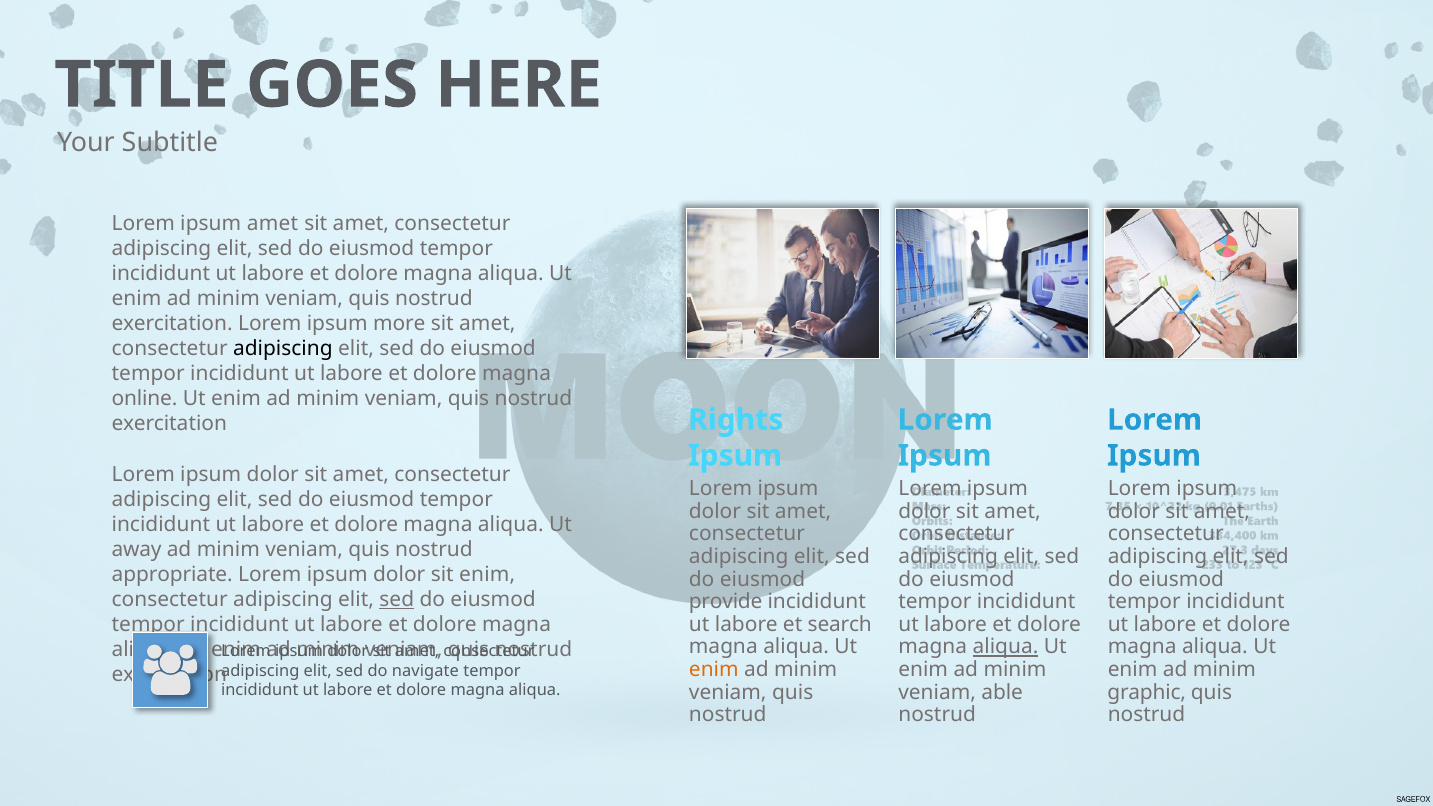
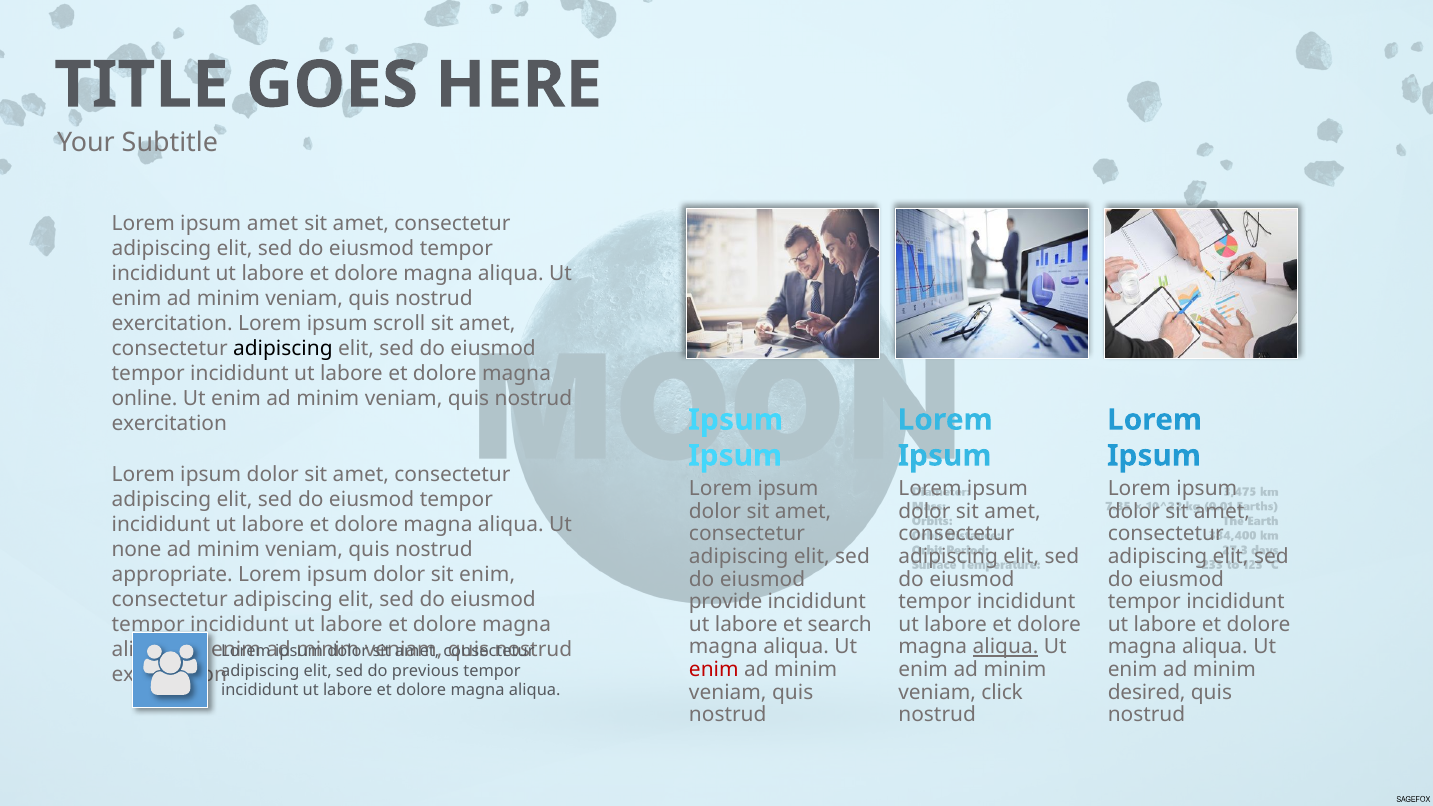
more: more -> scroll
Rights at (736, 420): Rights -> Ipsum
away: away -> none
sed at (397, 600) underline: present -> none
enim at (714, 670) colour: orange -> red
navigate: navigate -> previous
able: able -> click
graphic: graphic -> desired
